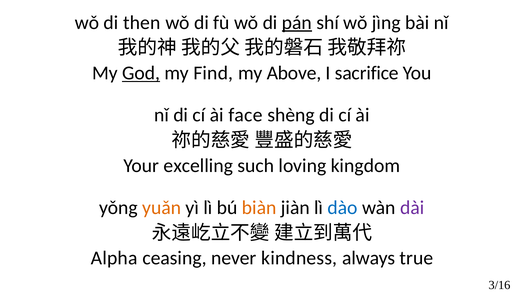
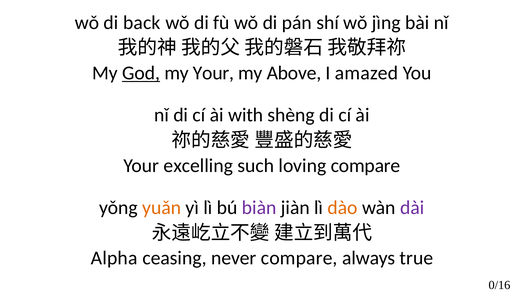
then: then -> back
pán underline: present -> none
my Find: Find -> Your
sacrifice: sacrifice -> amazed
face: face -> with
loving kingdom: kingdom -> compare
biàn colour: orange -> purple
dào colour: blue -> orange
never kindness: kindness -> compare
3/16: 3/16 -> 0/16
